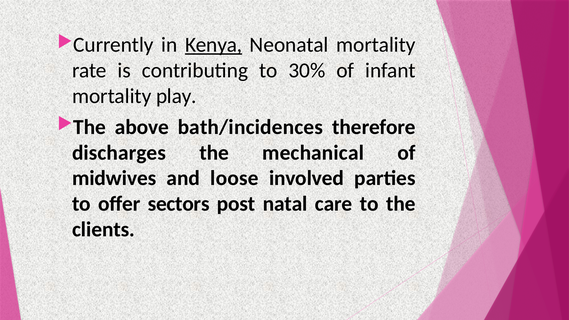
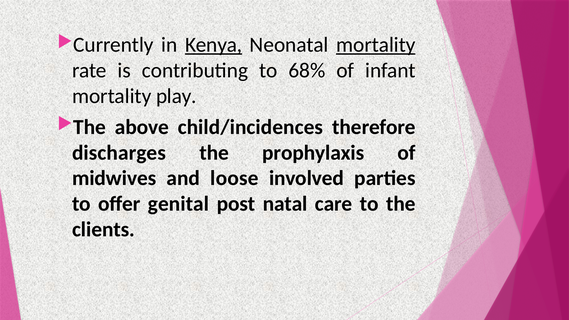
mortality at (376, 45) underline: none -> present
30%: 30% -> 68%
bath/incidences: bath/incidences -> child/incidences
mechanical: mechanical -> prophylaxis
sectors: sectors -> genital
